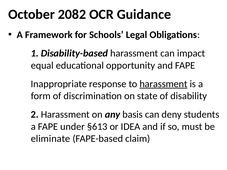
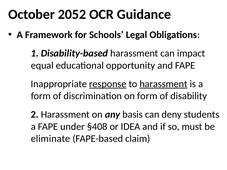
2082: 2082 -> 2052
response underline: none -> present
on state: state -> form
§613: §613 -> §408
